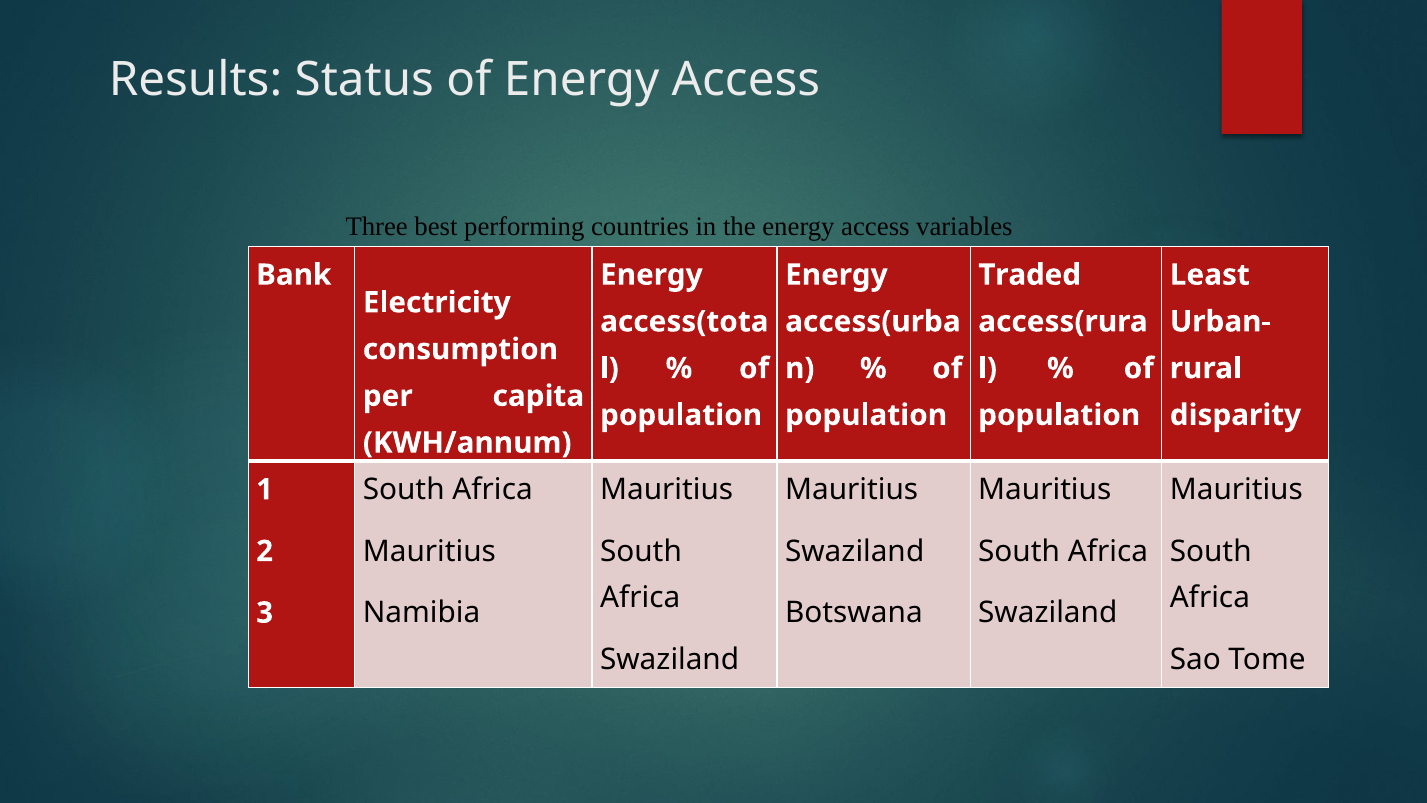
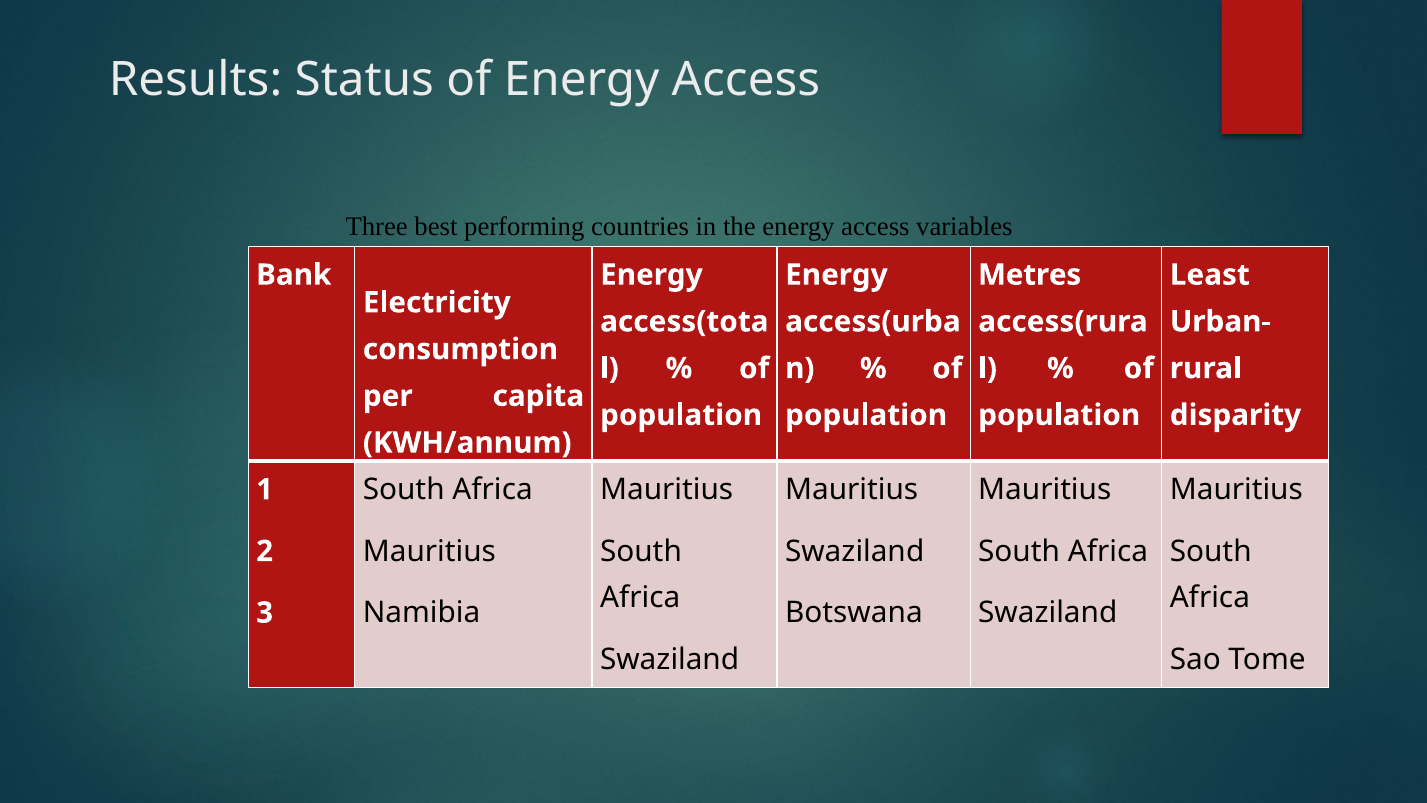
Traded: Traded -> Metres
